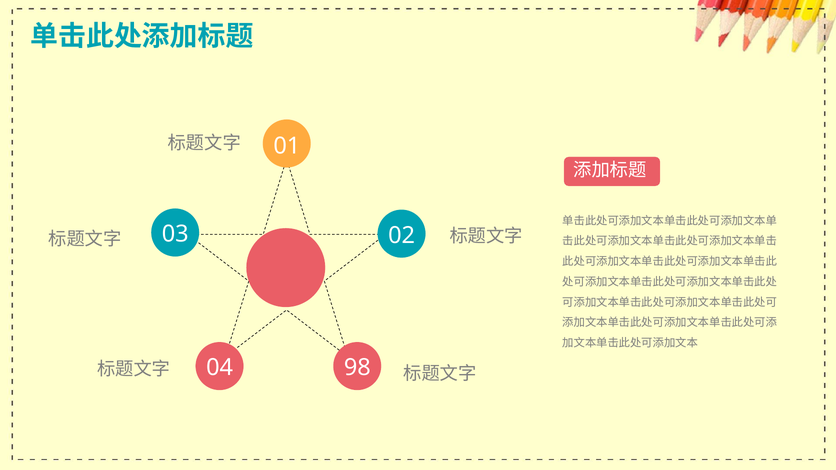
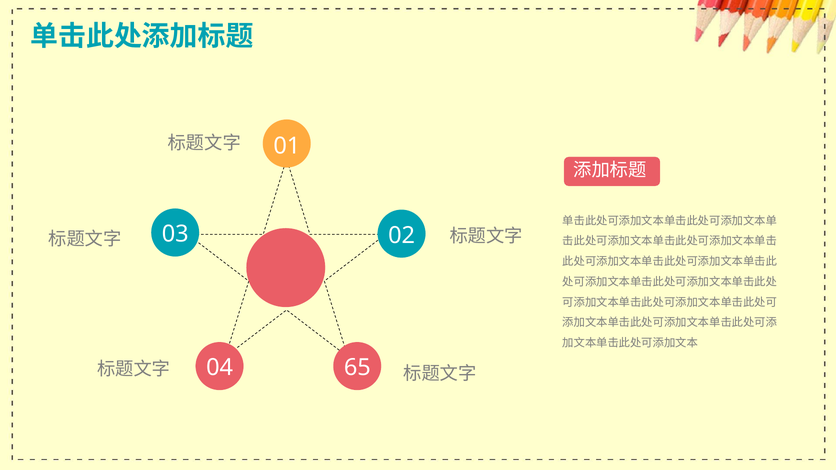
98: 98 -> 65
